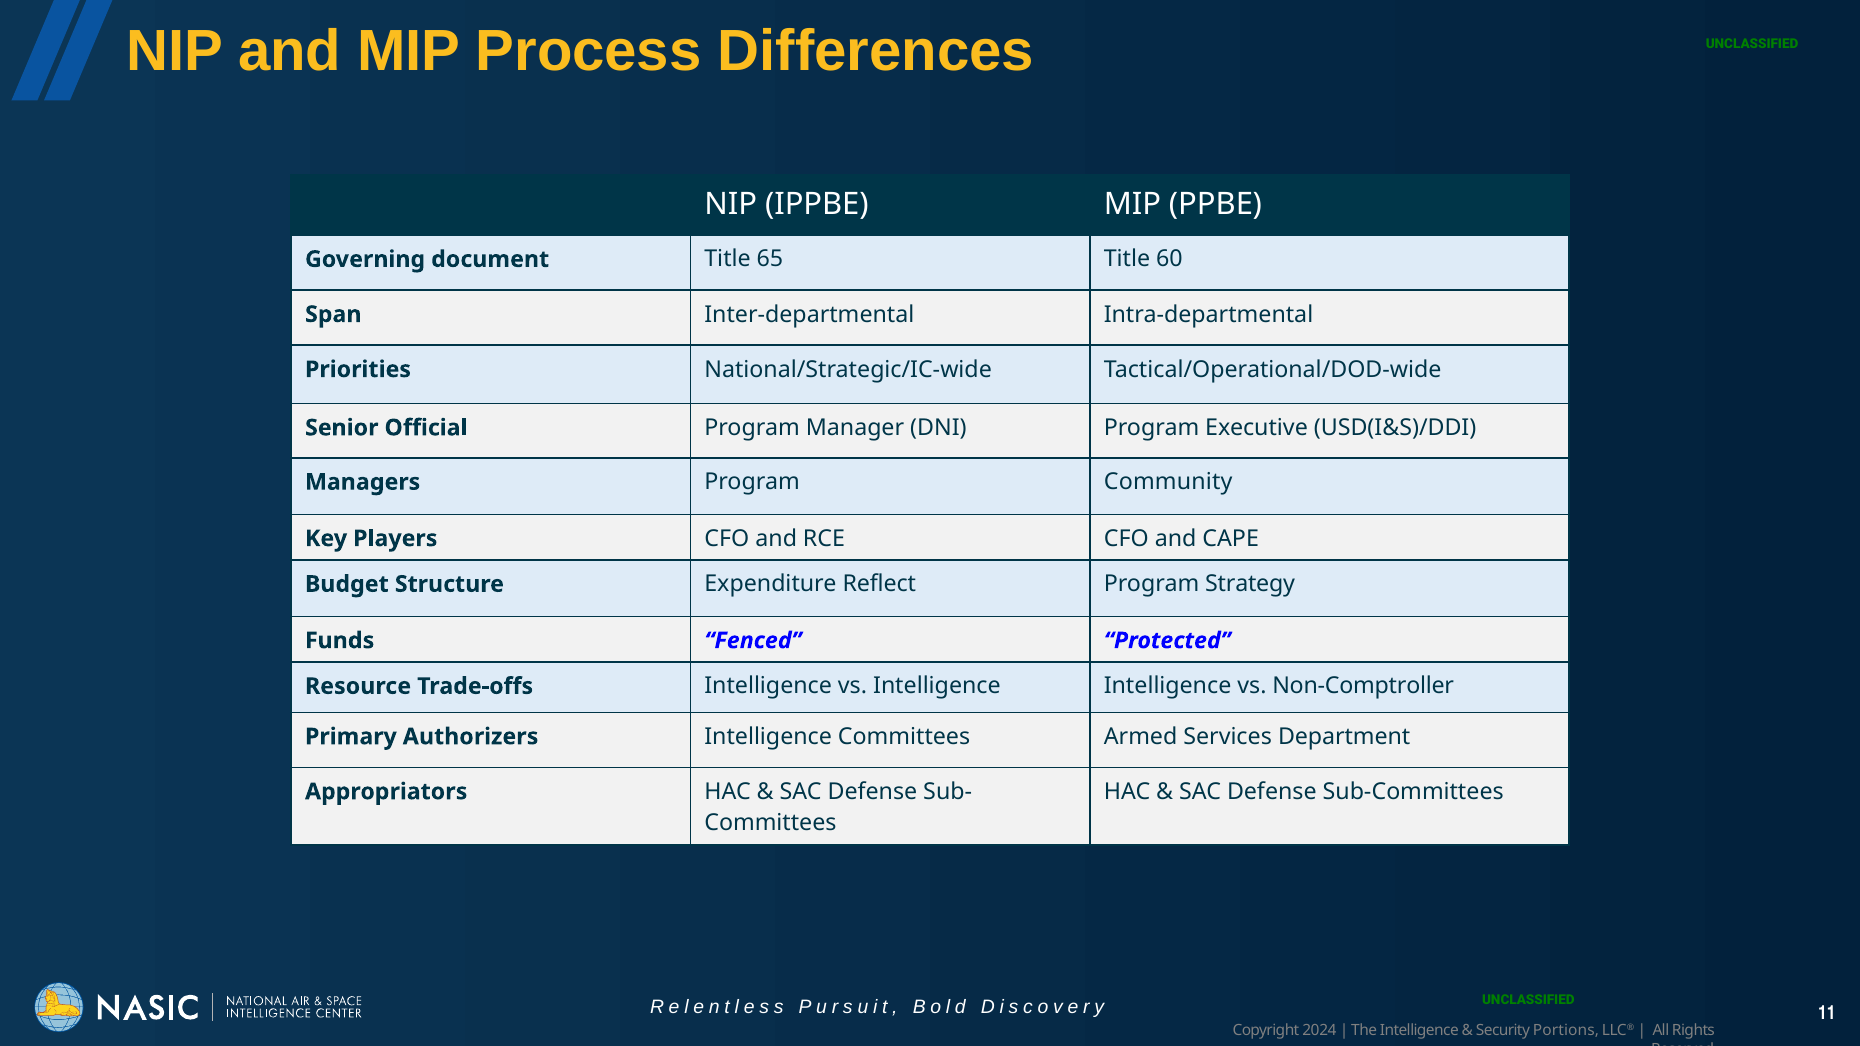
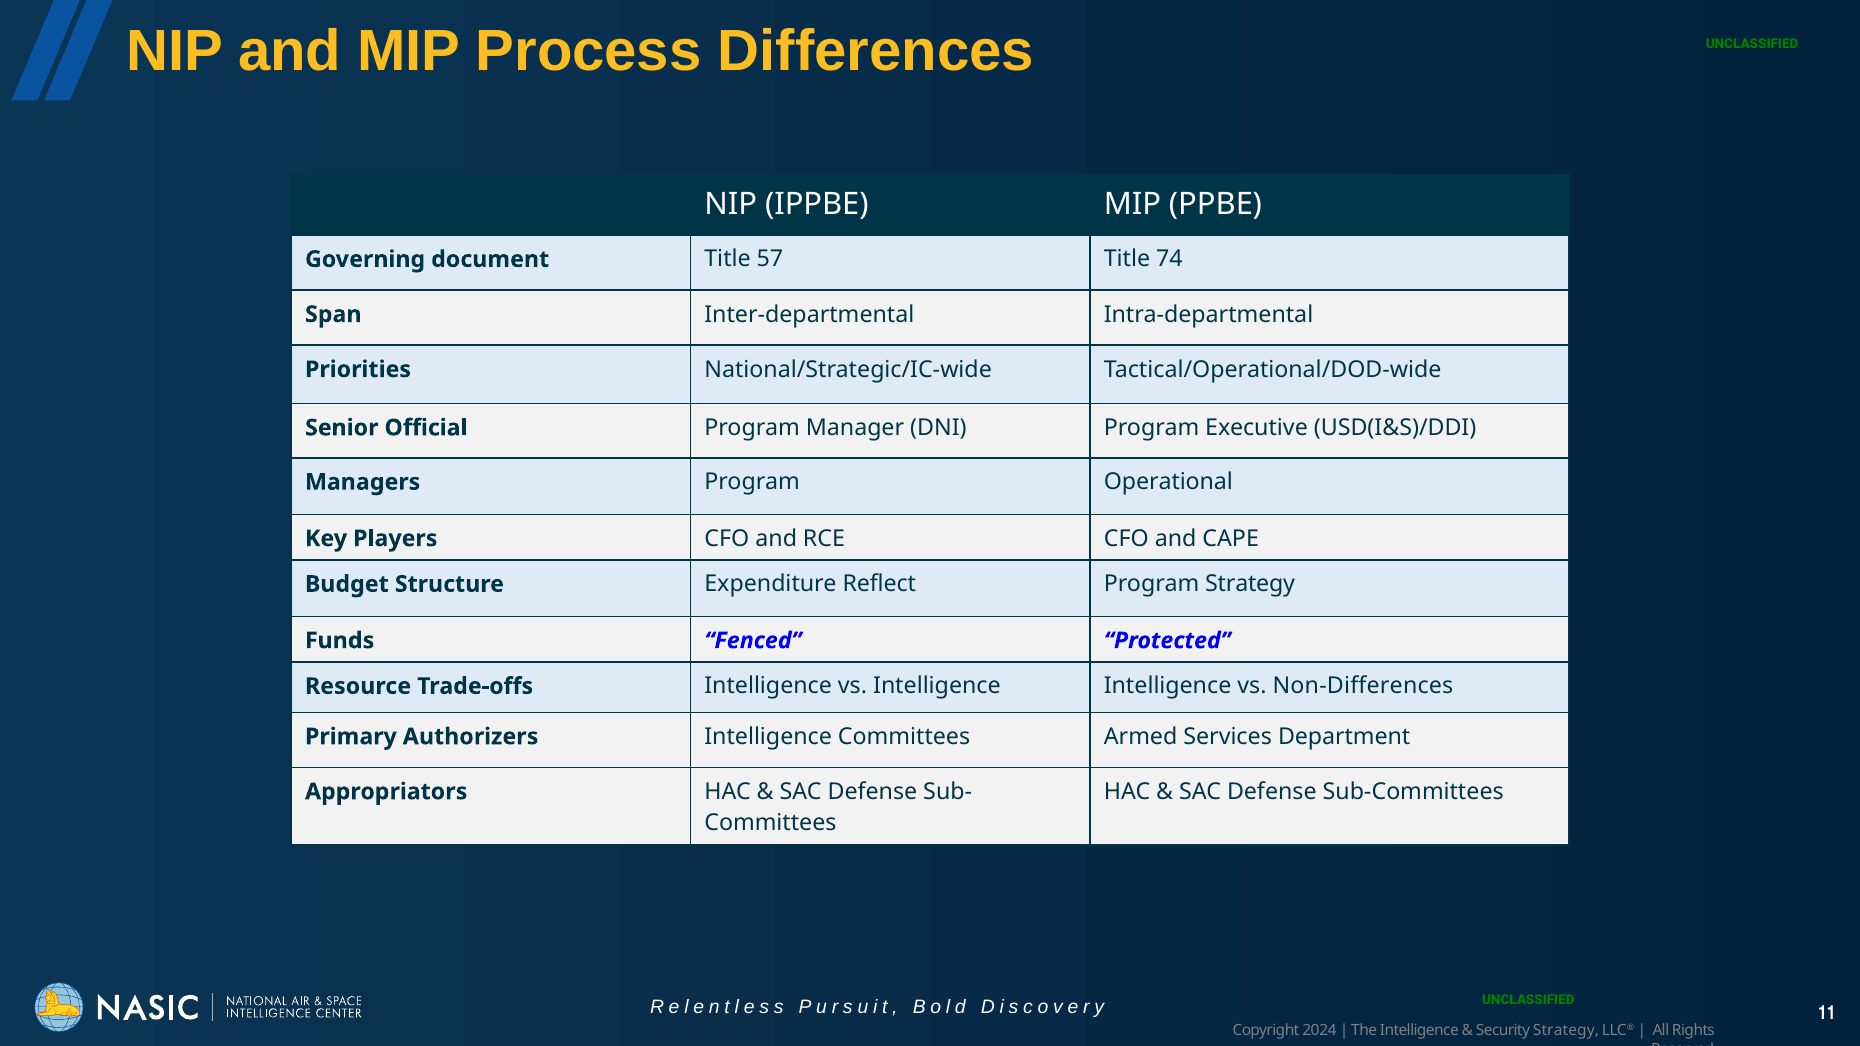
65: 65 -> 57
60: 60 -> 74
Community: Community -> Operational
Non-Comptroller: Non-Comptroller -> Non-Differences
Security Portions: Portions -> Strategy
